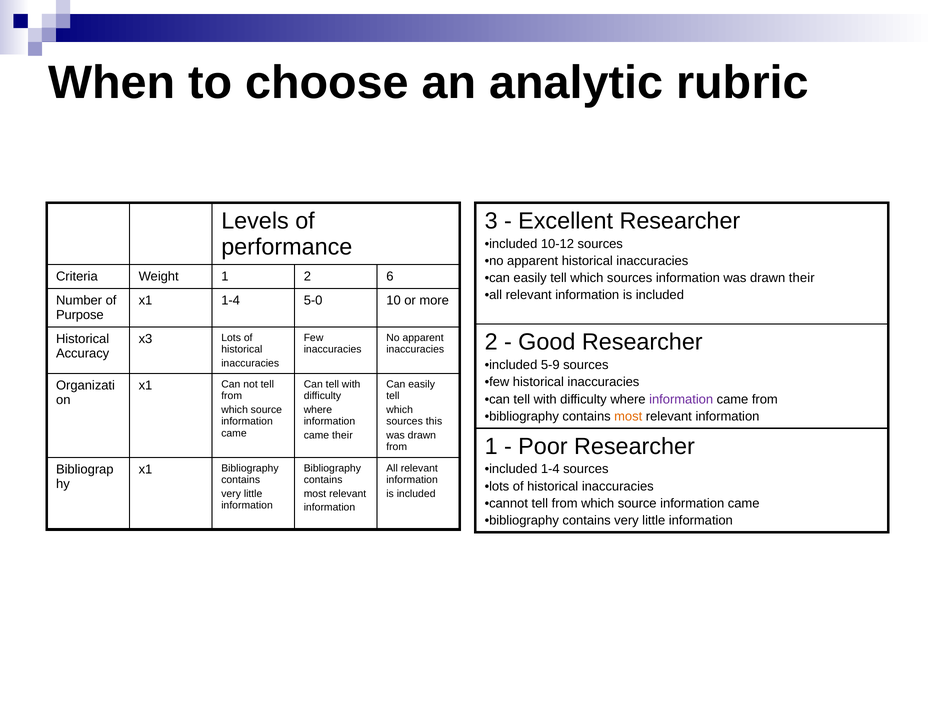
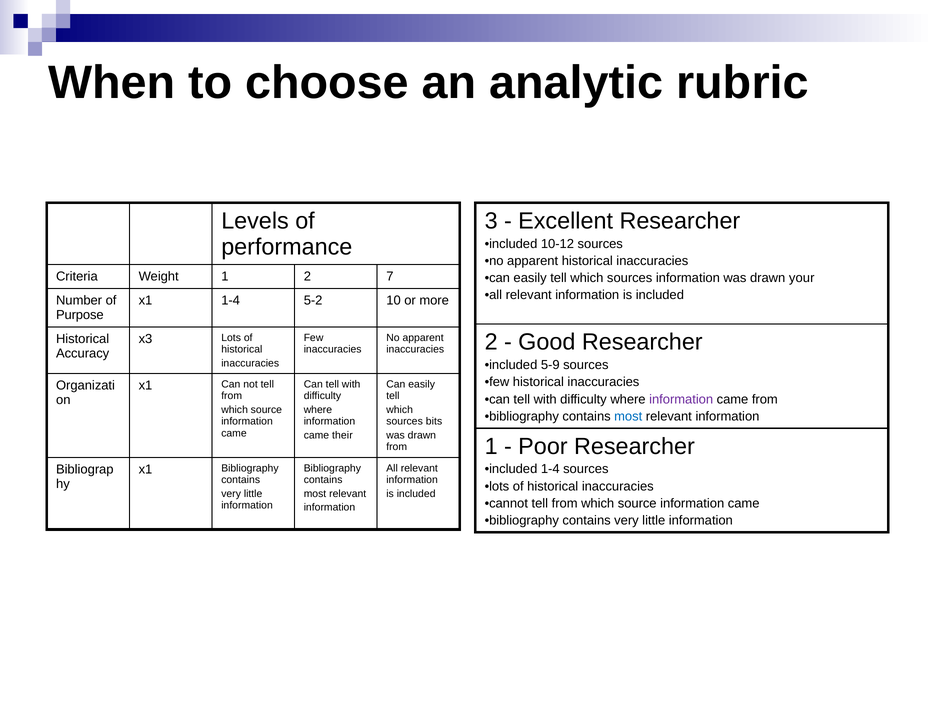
6: 6 -> 7
drawn their: their -> your
5-0: 5-0 -> 5-2
most at (628, 416) colour: orange -> blue
this: this -> bits
